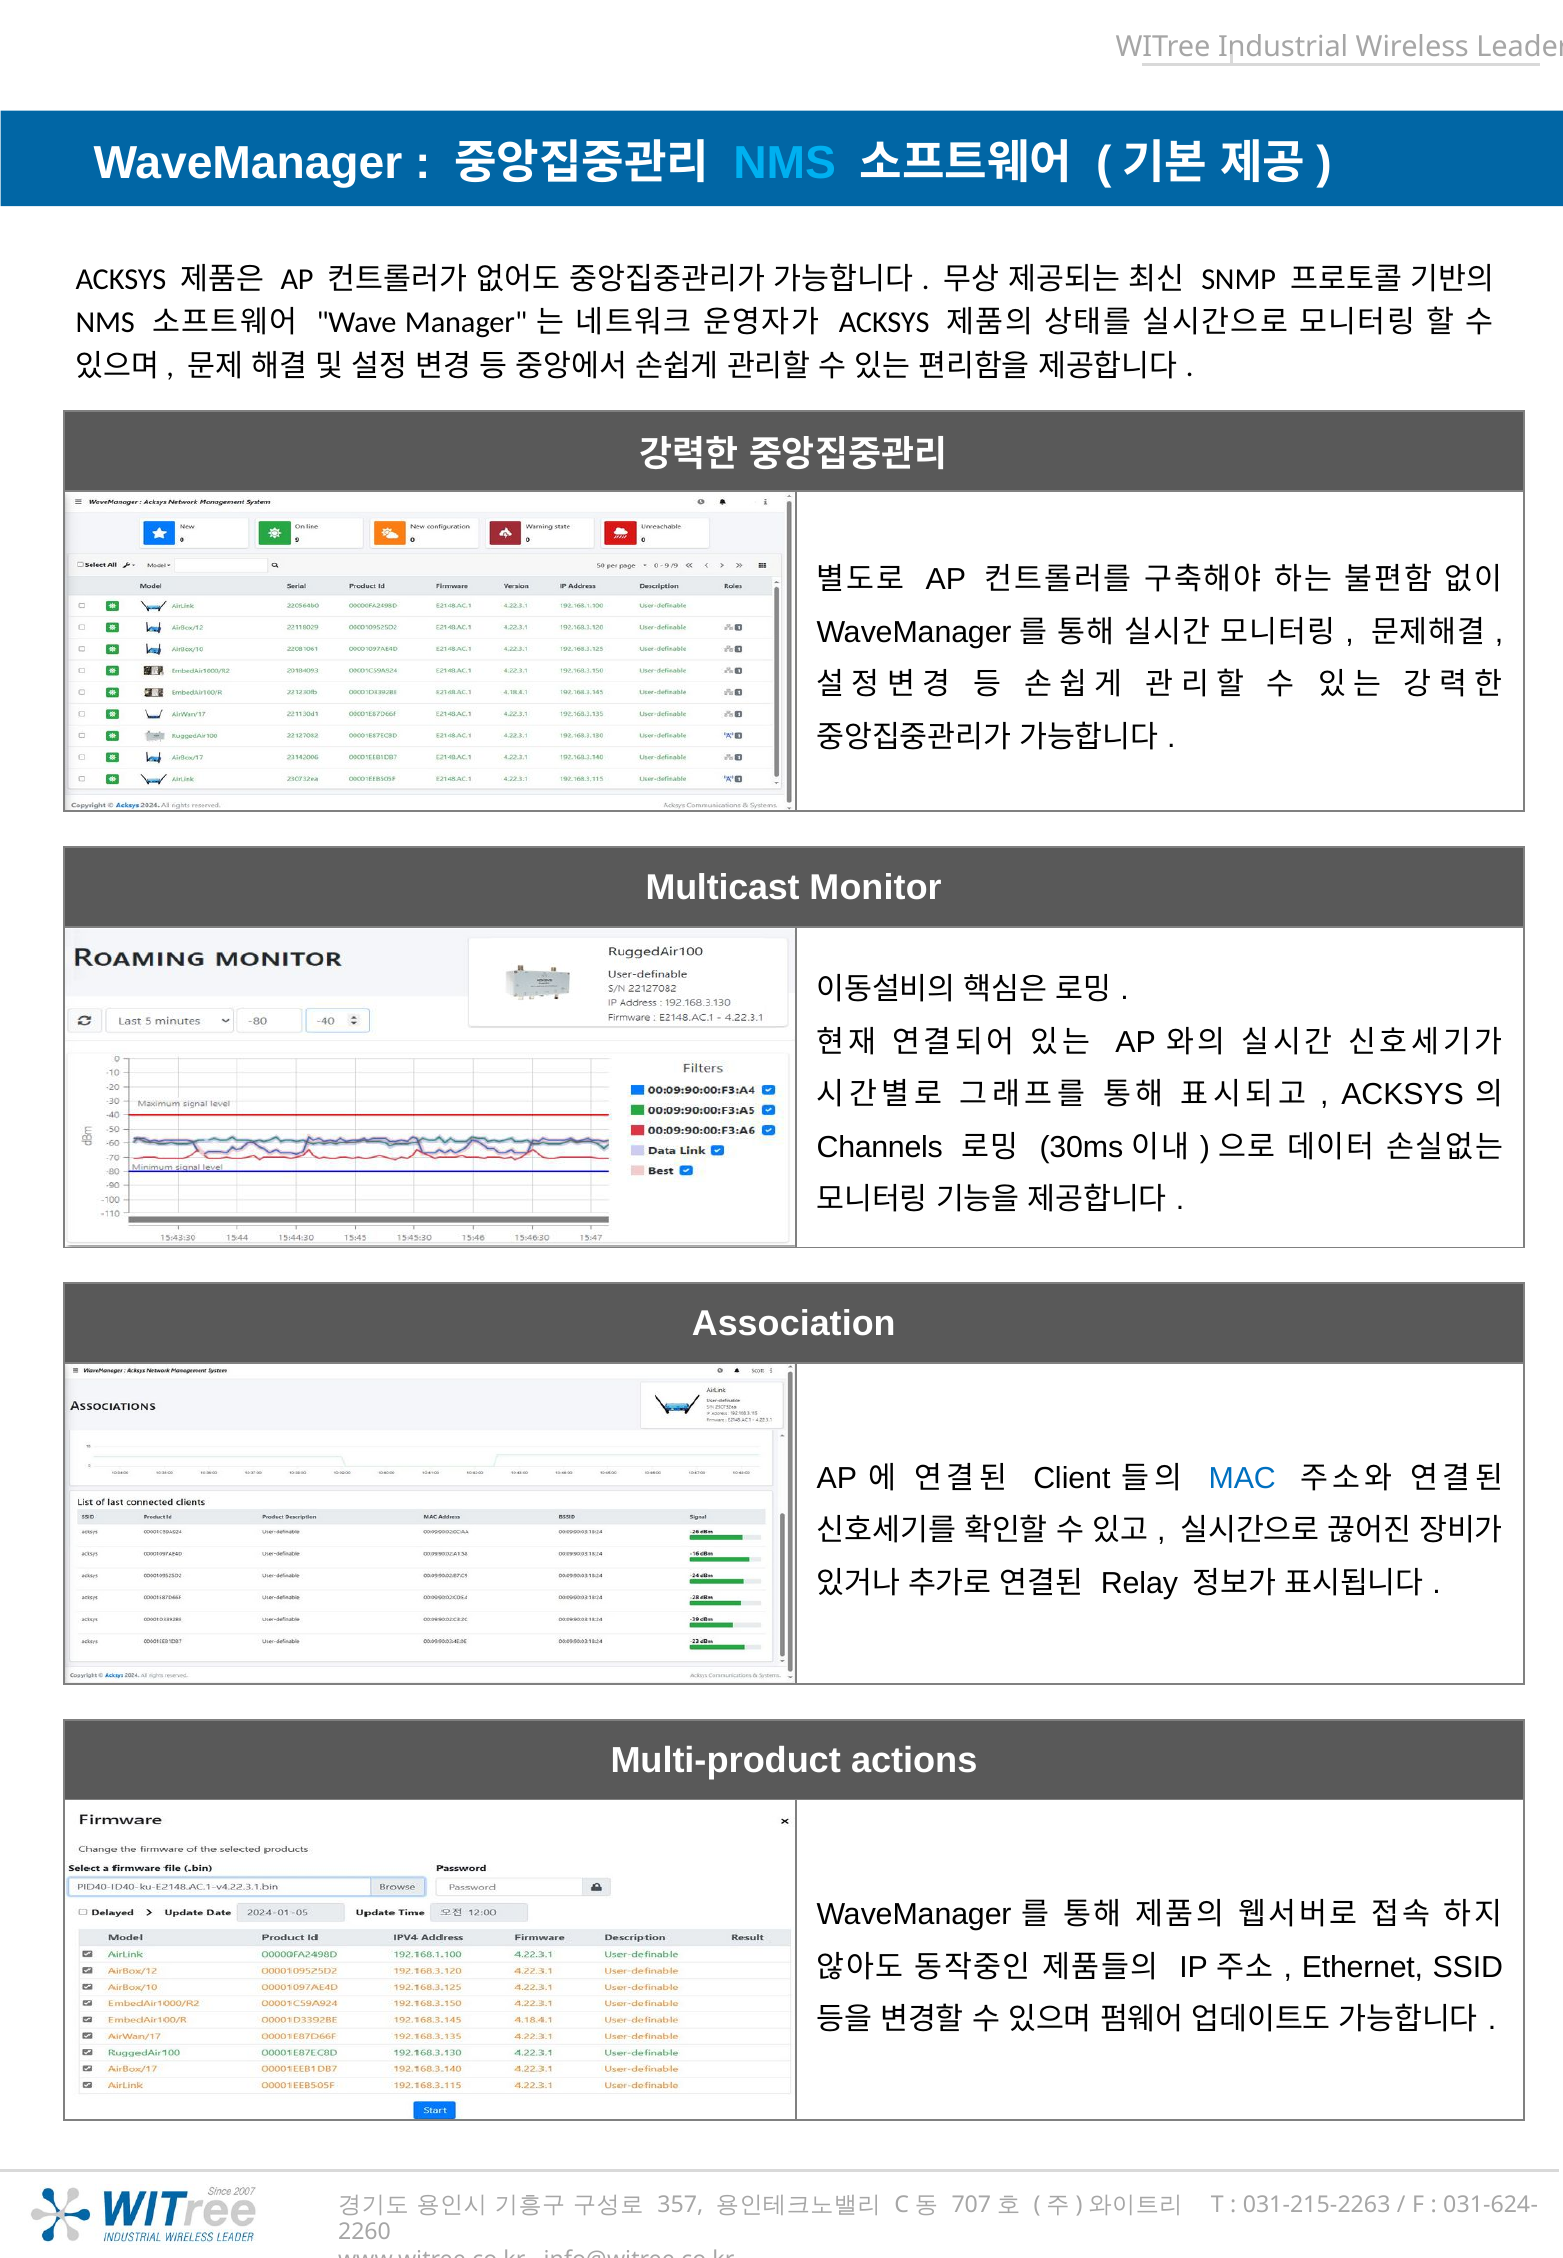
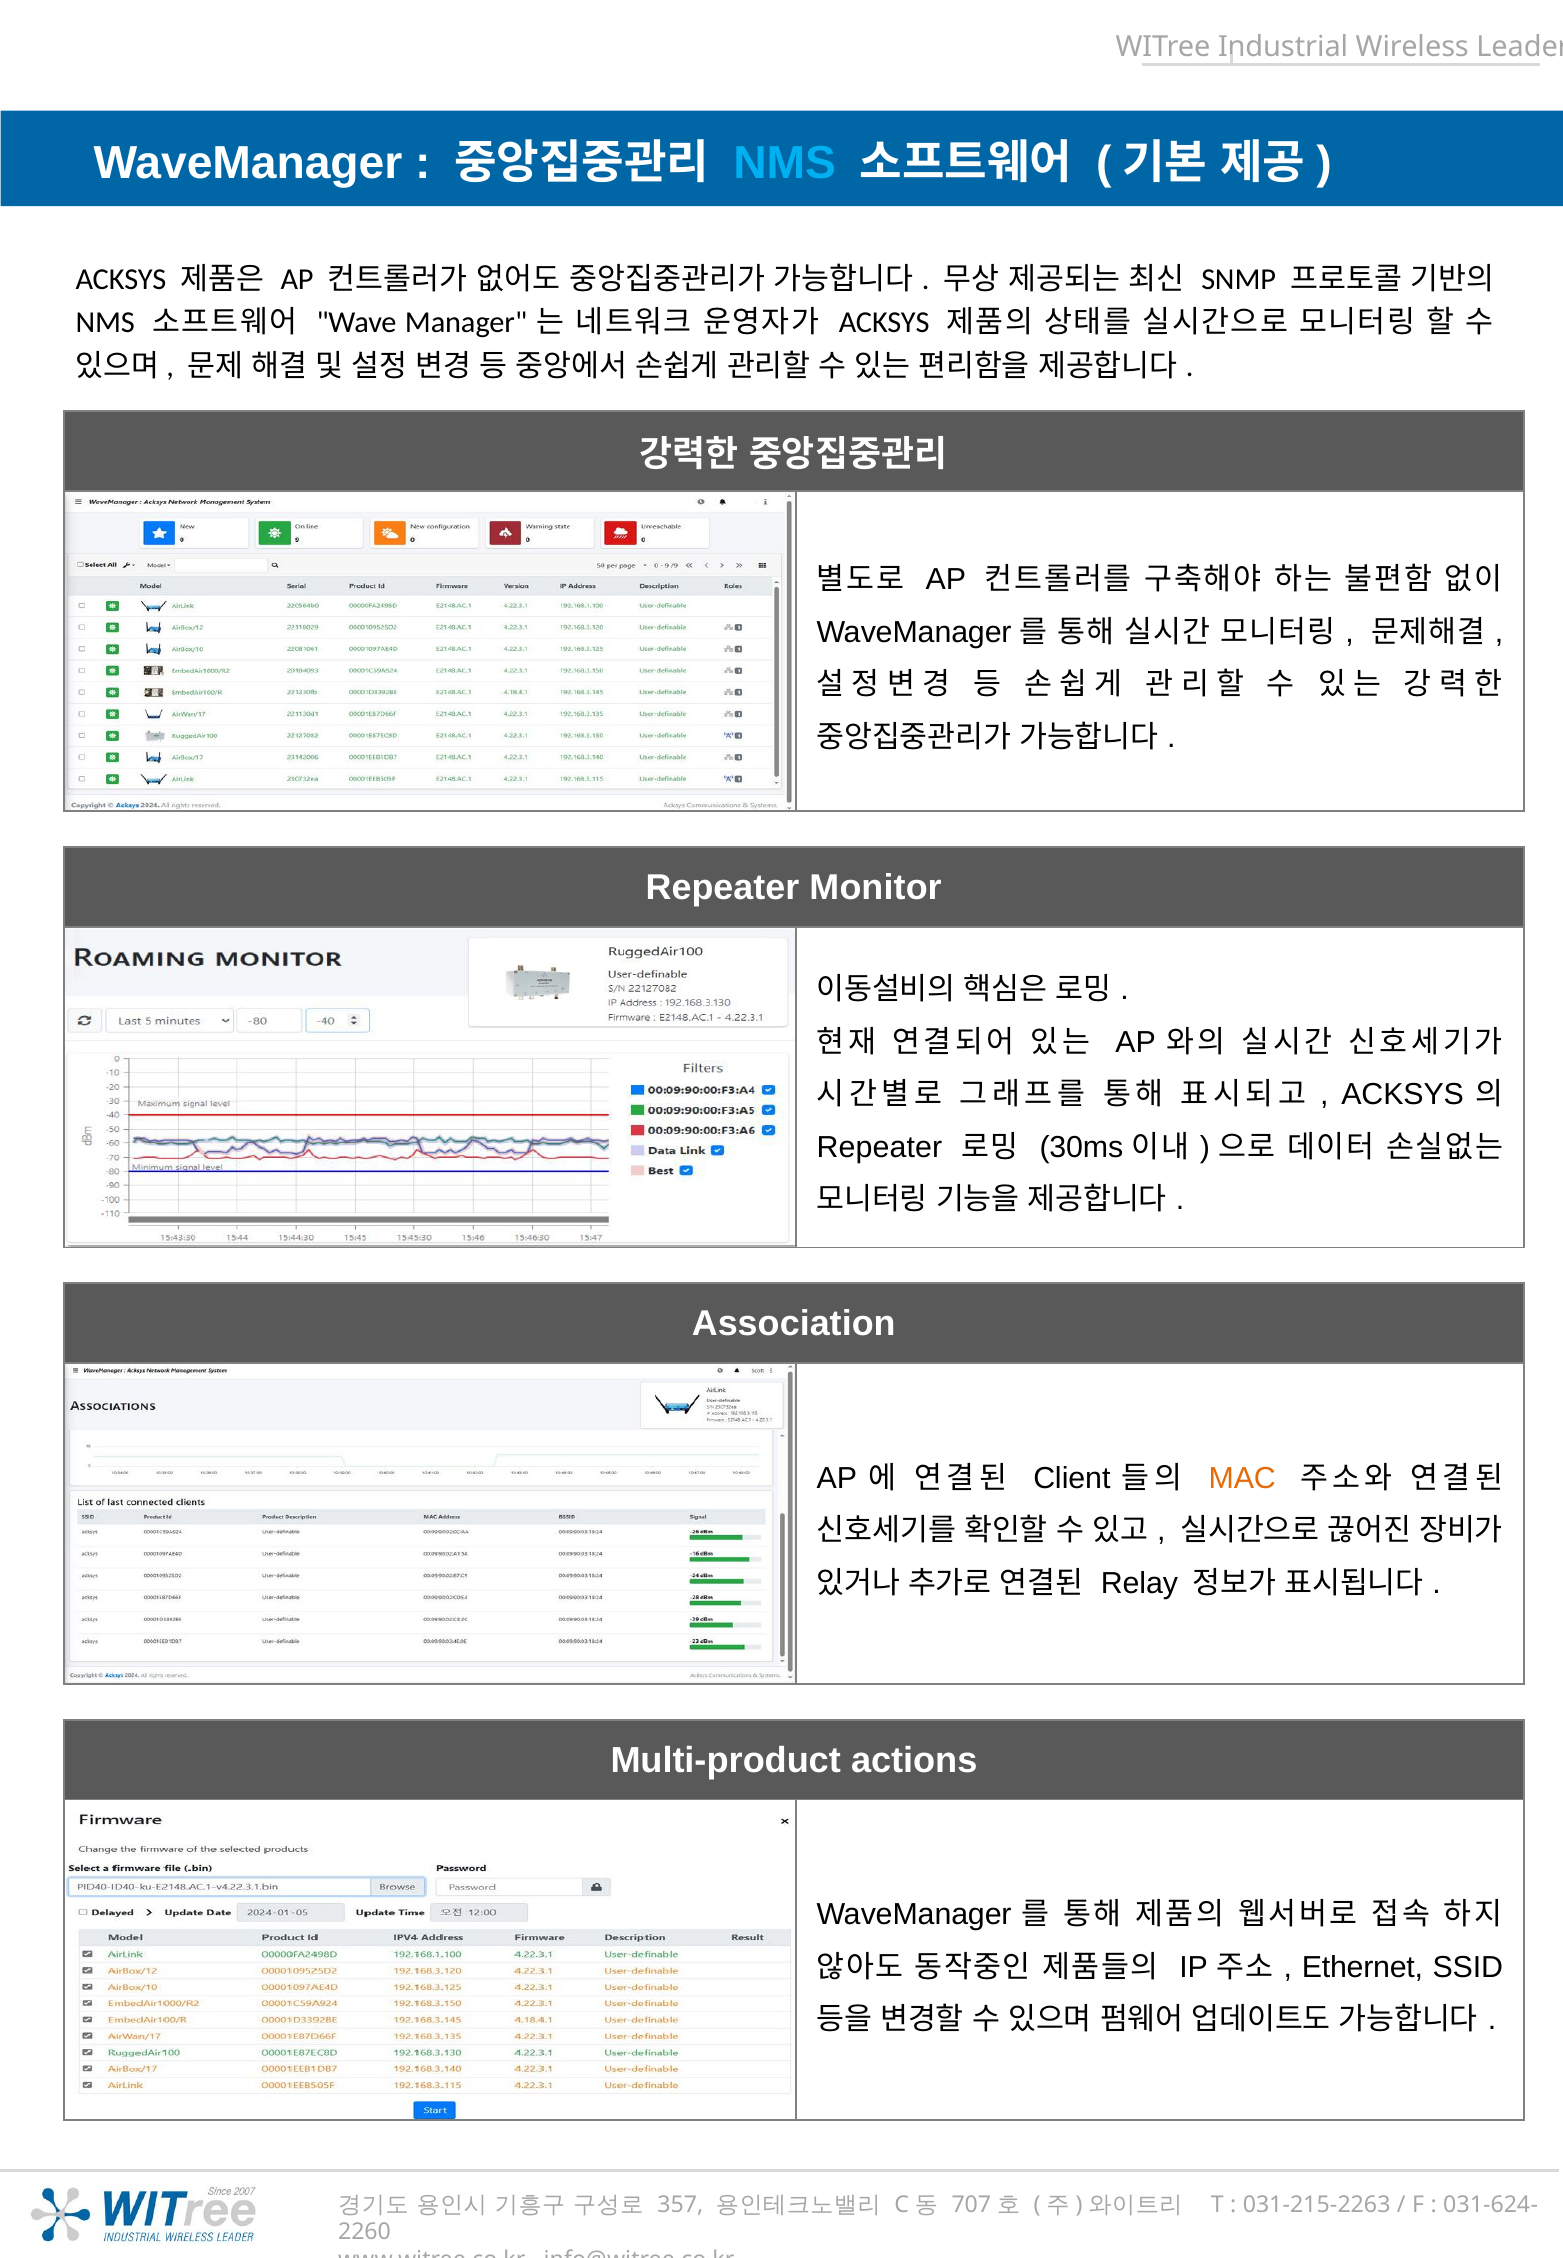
Multicast at (723, 888): Multicast -> Repeater
Channels at (880, 1147): Channels -> Repeater
MAC colour: blue -> orange
